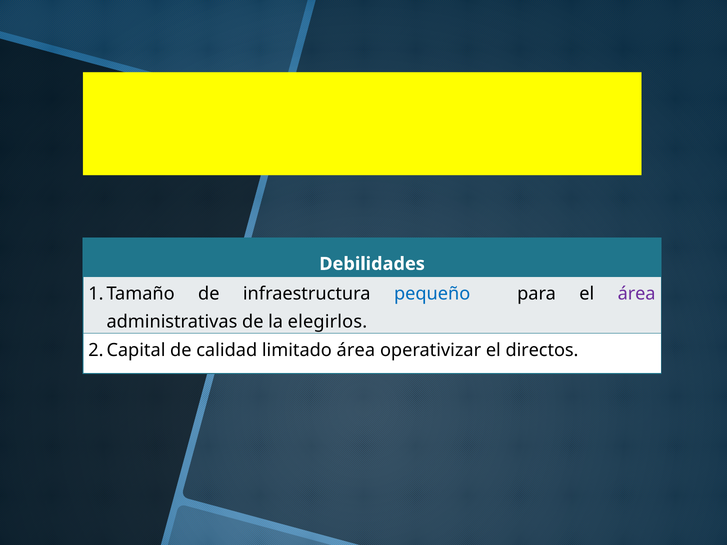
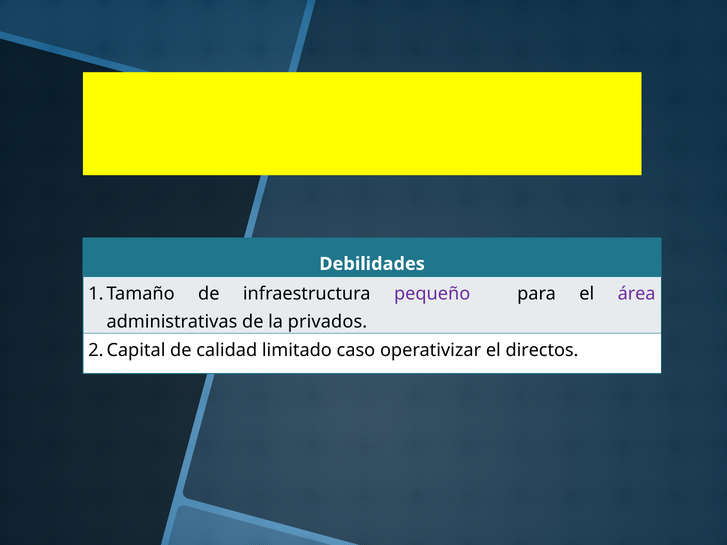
pequeño colour: blue -> purple
elegirlos: elegirlos -> privados
limitado área: área -> caso
